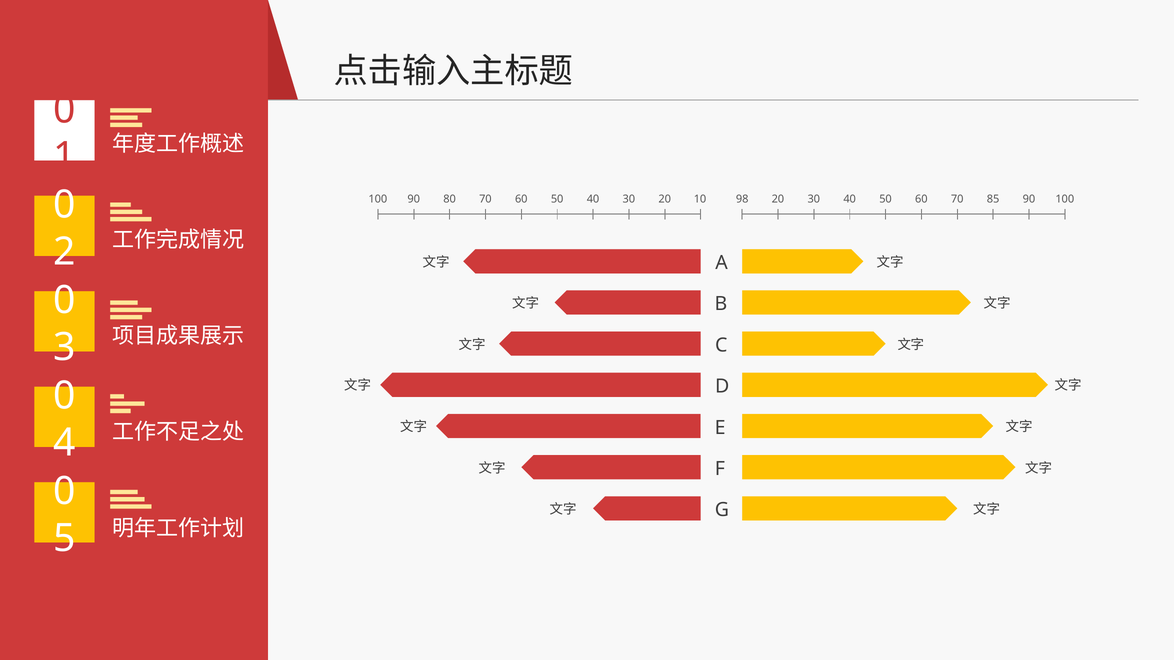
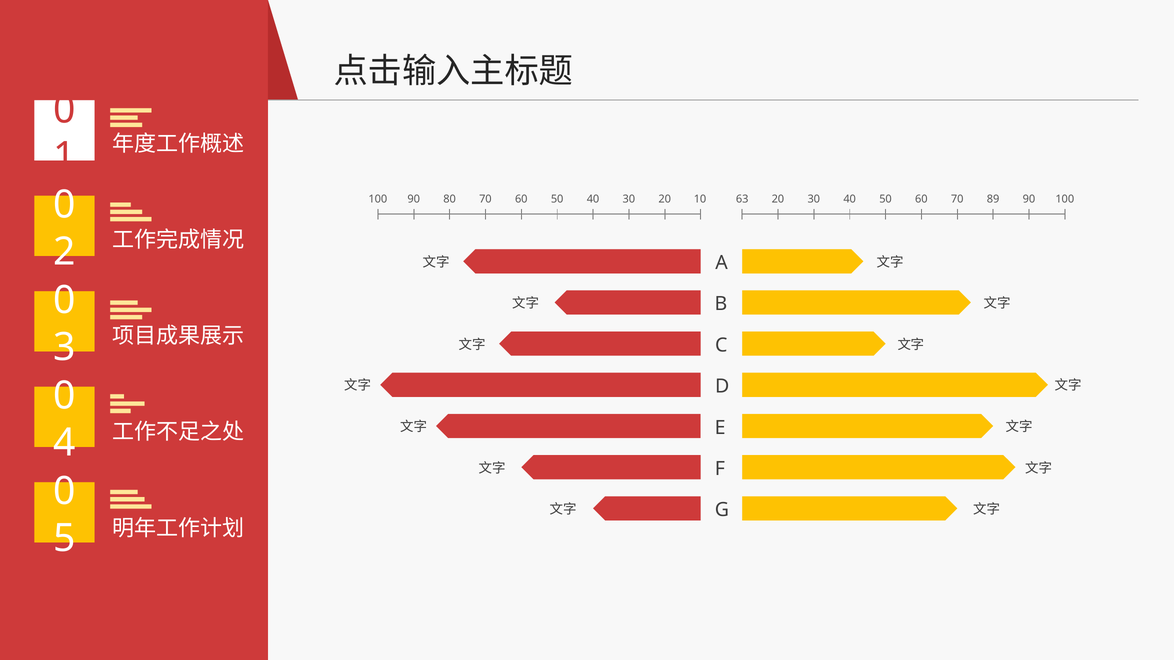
98: 98 -> 63
85: 85 -> 89
